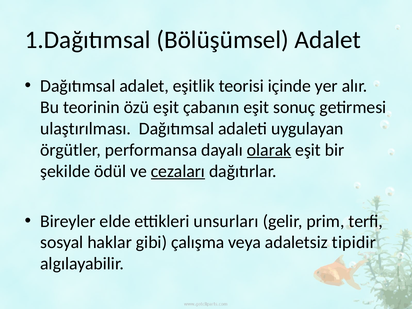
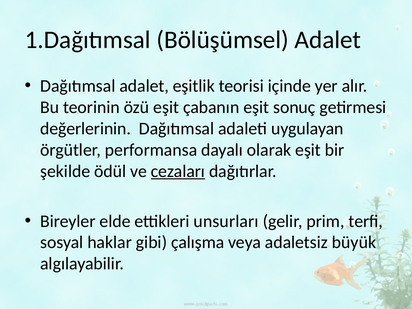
ulaştırılması: ulaştırılması -> değerlerinin
olarak underline: present -> none
tipidir: tipidir -> büyük
